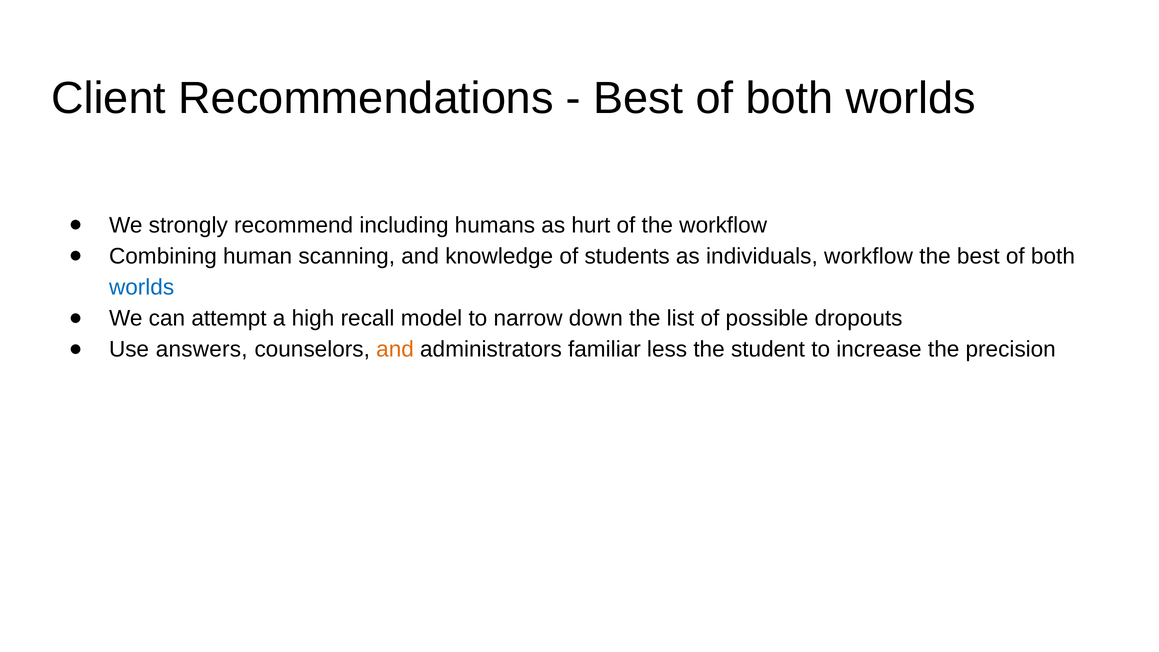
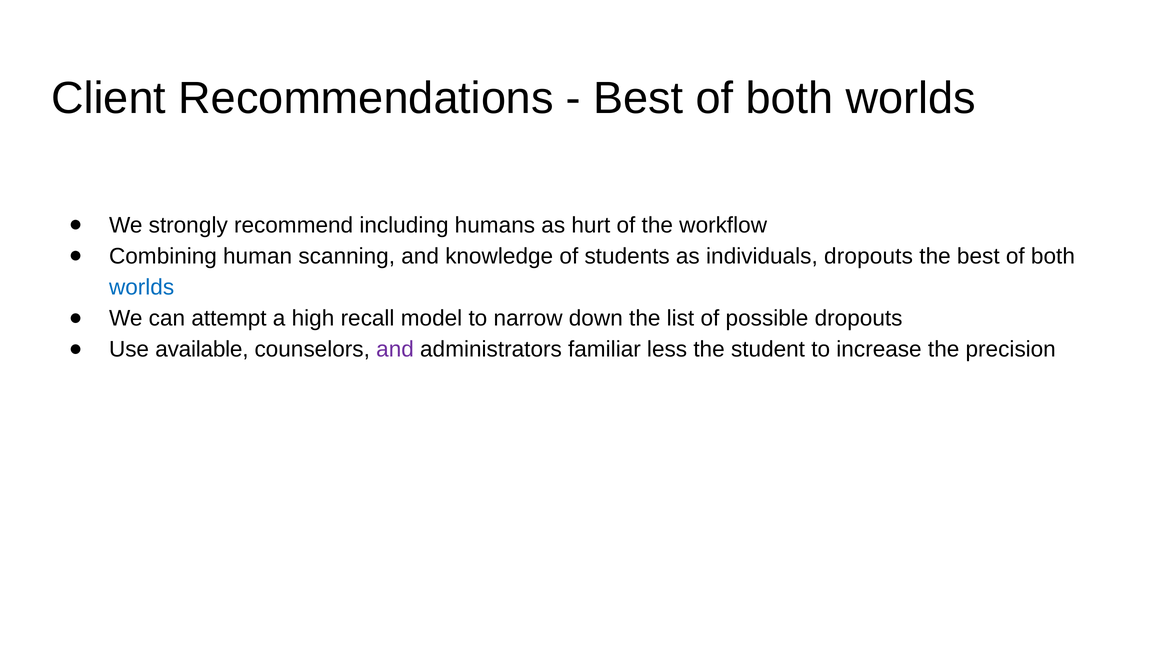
individuals workflow: workflow -> dropouts
answers: answers -> available
and at (395, 349) colour: orange -> purple
